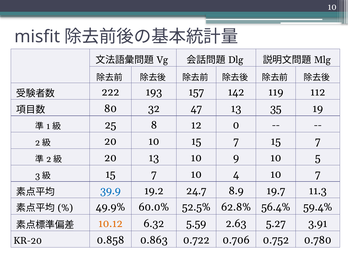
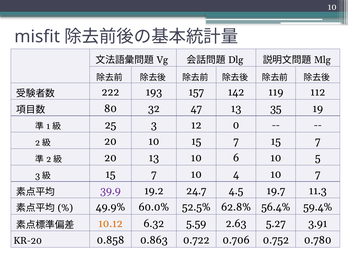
8: 8 -> 3
9: 9 -> 6
39.9 colour: blue -> purple
8.9: 8.9 -> 4.5
